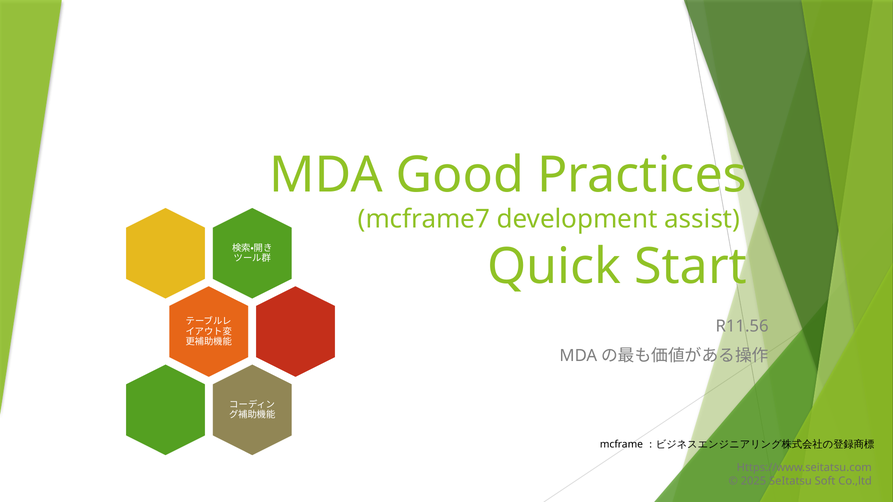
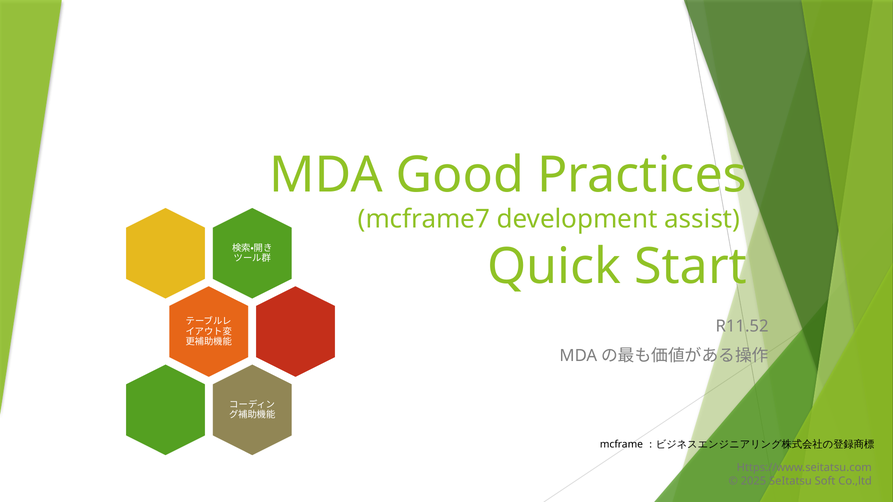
R11.56: R11.56 -> R11.52
